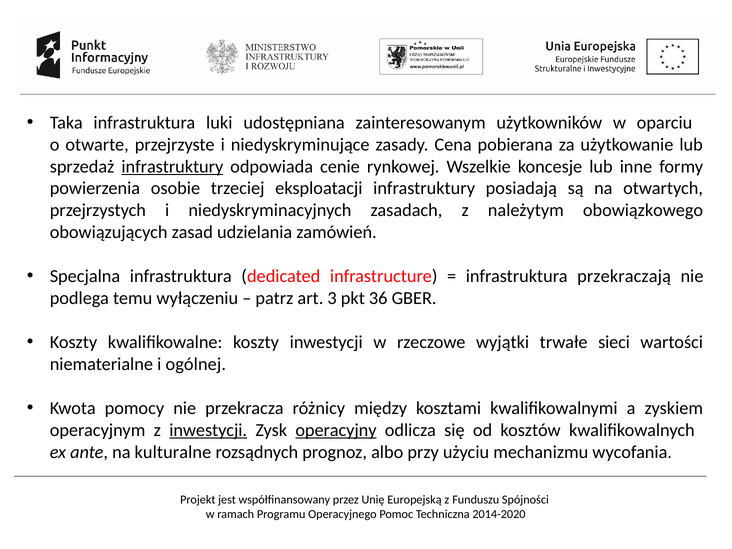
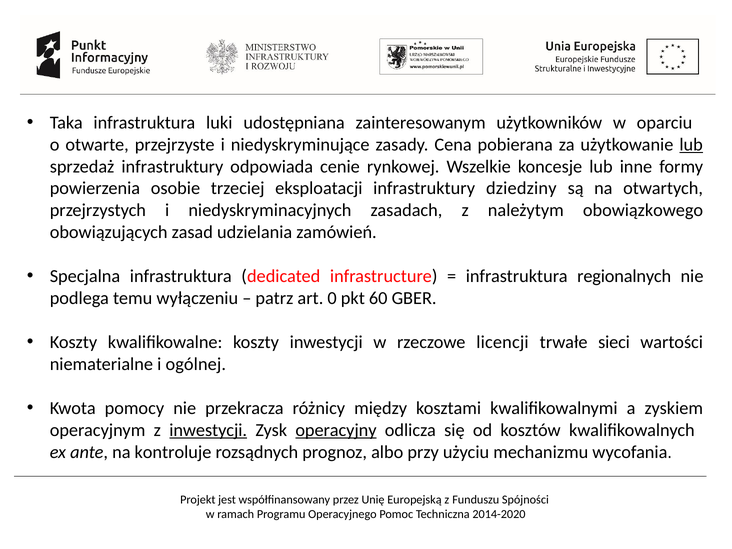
lub at (691, 145) underline: none -> present
infrastruktury at (172, 166) underline: present -> none
posiadają: posiadają -> dziedziny
przekraczają: przekraczają -> regionalnych
3: 3 -> 0
36: 36 -> 60
wyjątki: wyjątki -> licencji
kulturalne: kulturalne -> kontroluje
